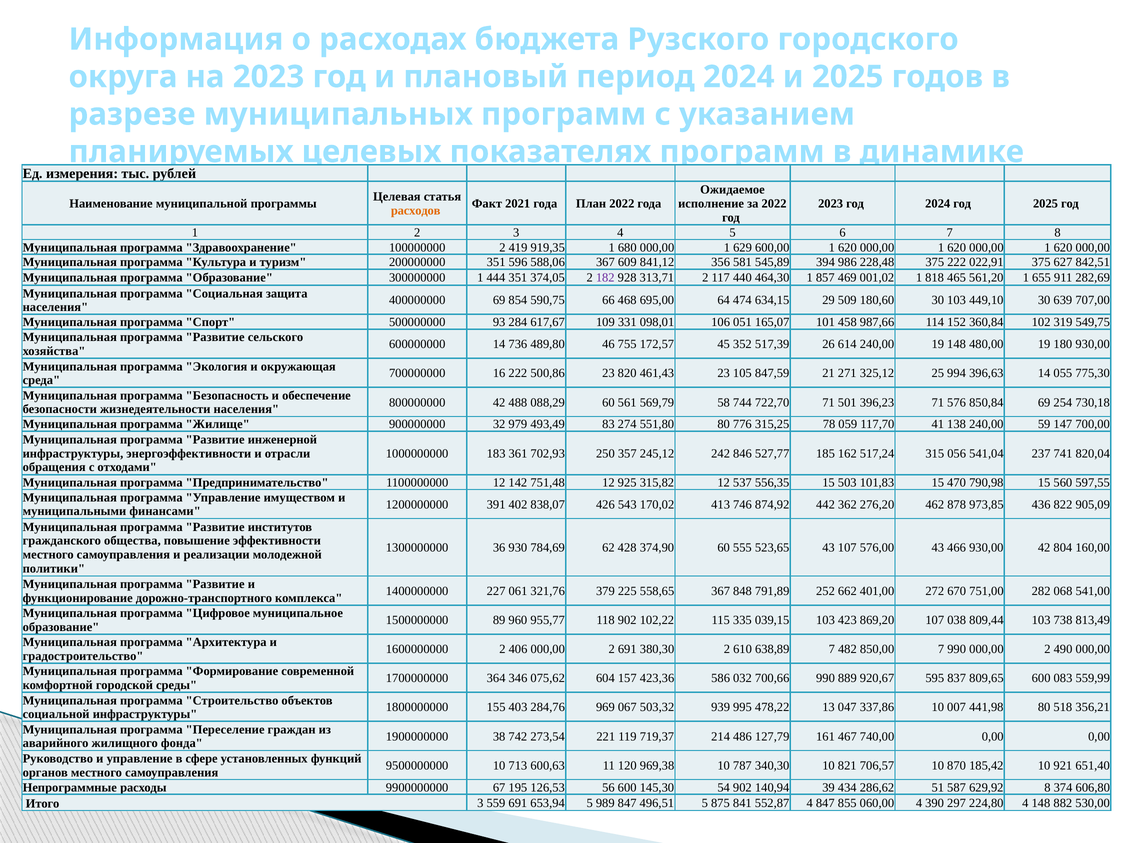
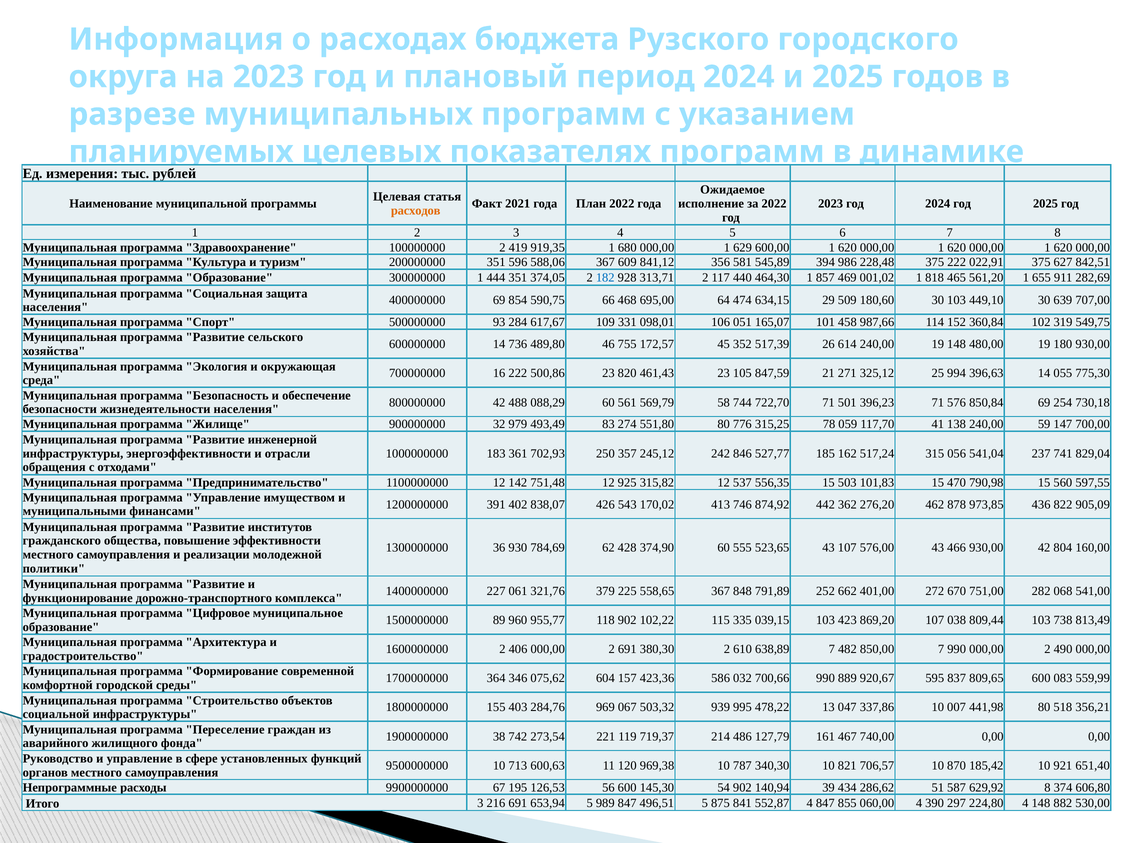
182 colour: purple -> blue
820,04: 820,04 -> 829,04
559: 559 -> 216
